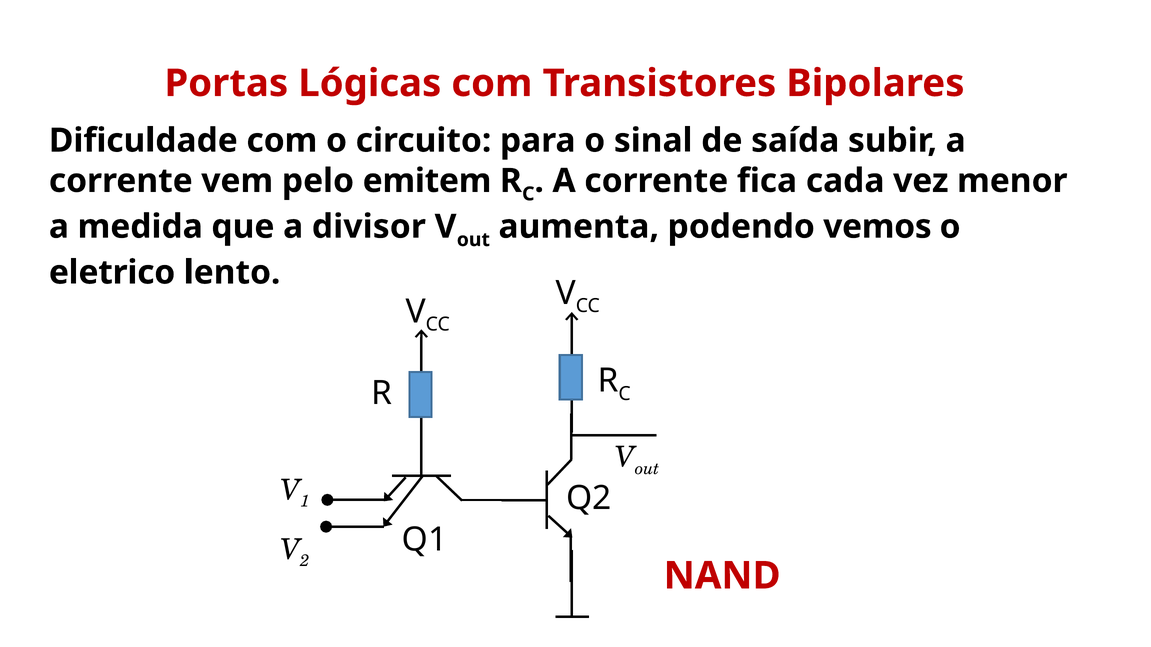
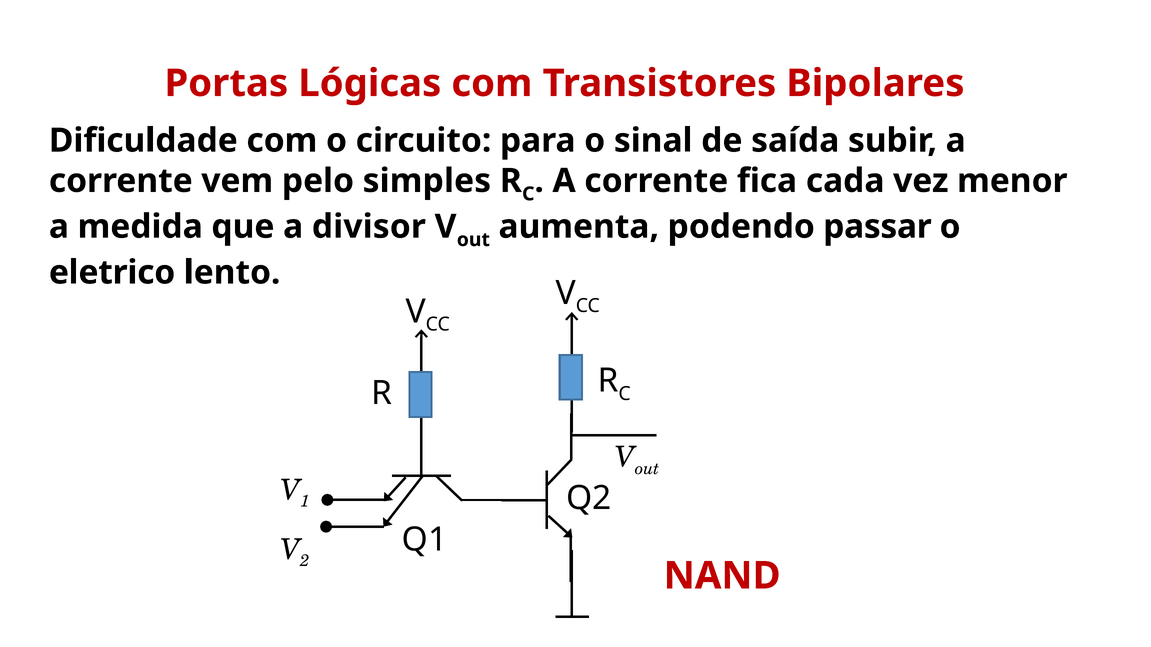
emitem: emitem -> simples
vemos: vemos -> passar
